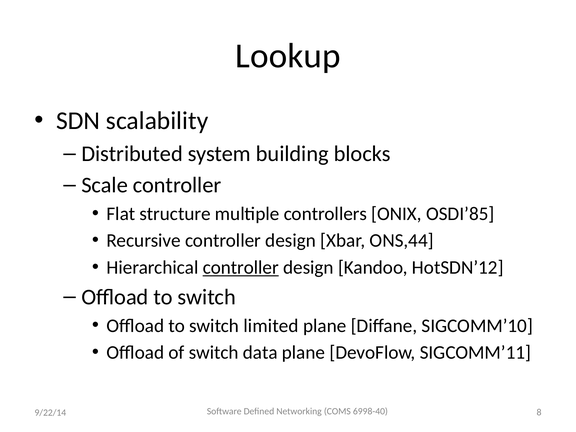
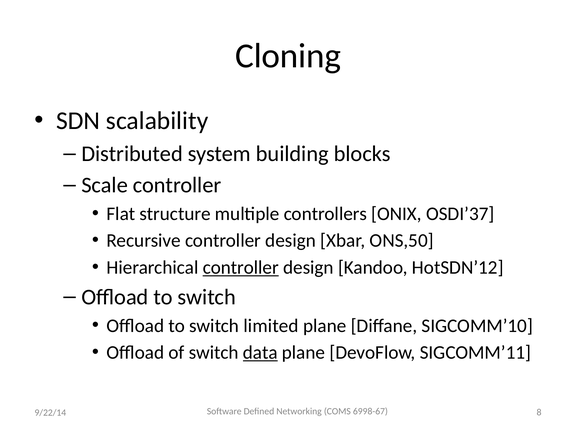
Lookup: Lookup -> Cloning
OSDI’85: OSDI’85 -> OSDI’37
ONS,44: ONS,44 -> ONS,50
data underline: none -> present
6998-40: 6998-40 -> 6998-67
